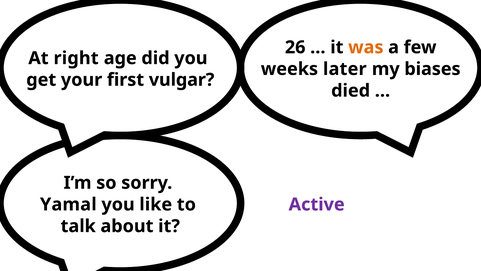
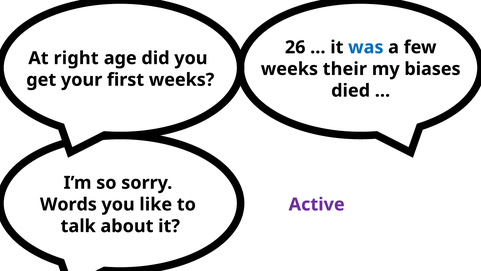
was colour: orange -> blue
later: later -> their
first vulgar: vulgar -> weeks
Yamal: Yamal -> Words
